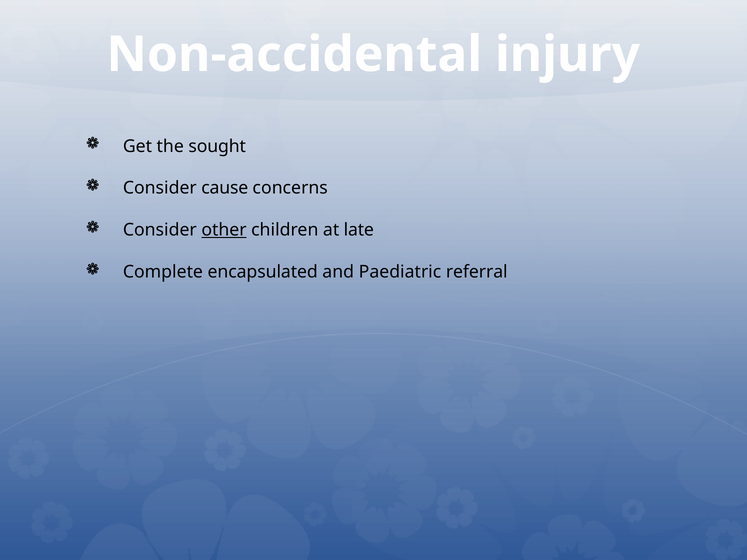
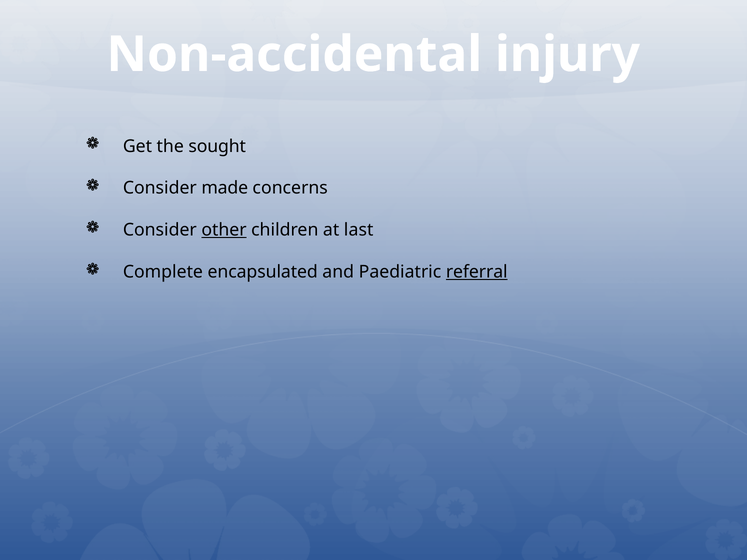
cause: cause -> made
late: late -> last
referral underline: none -> present
